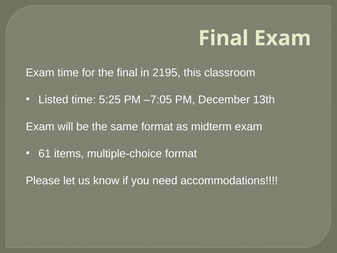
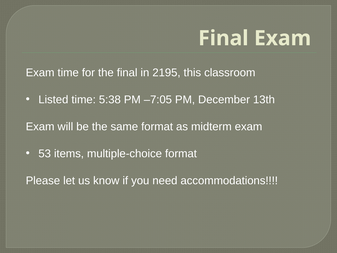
5:25: 5:25 -> 5:38
61: 61 -> 53
